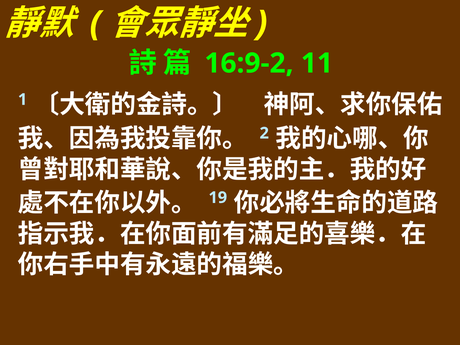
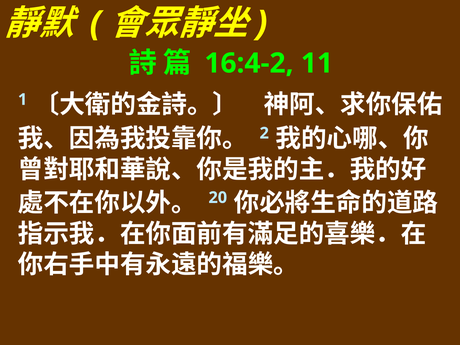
16:9-2: 16:9-2 -> 16:4-2
19: 19 -> 20
